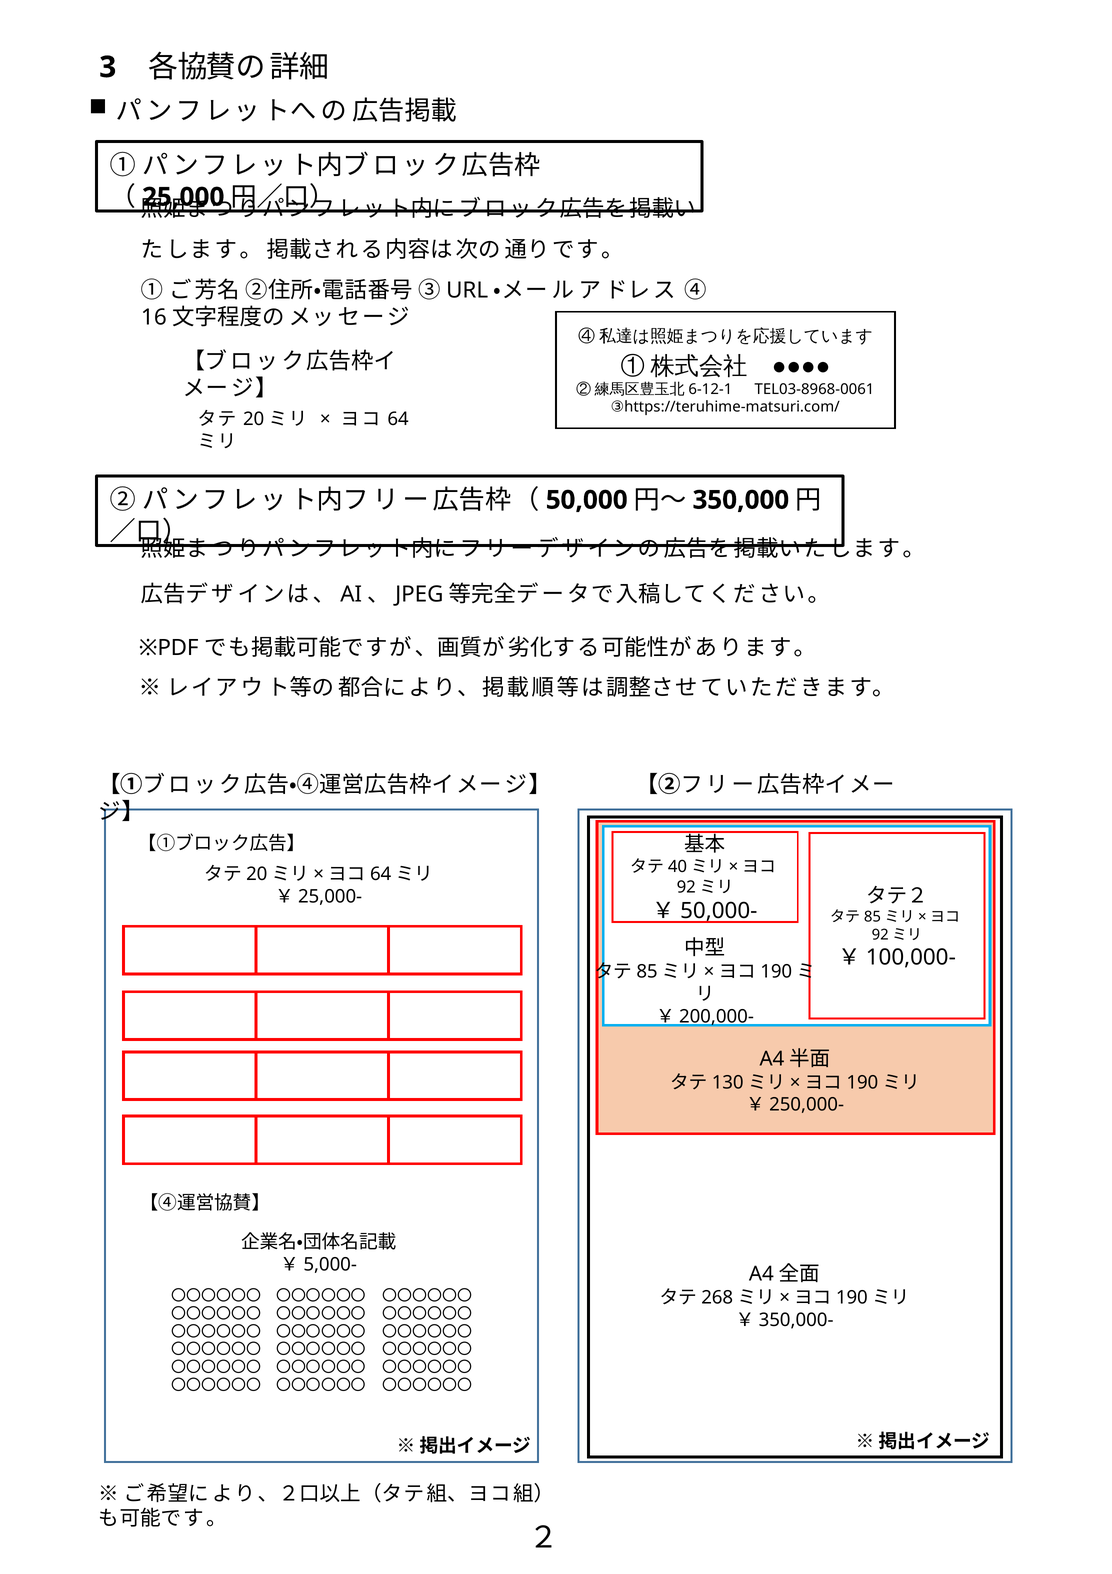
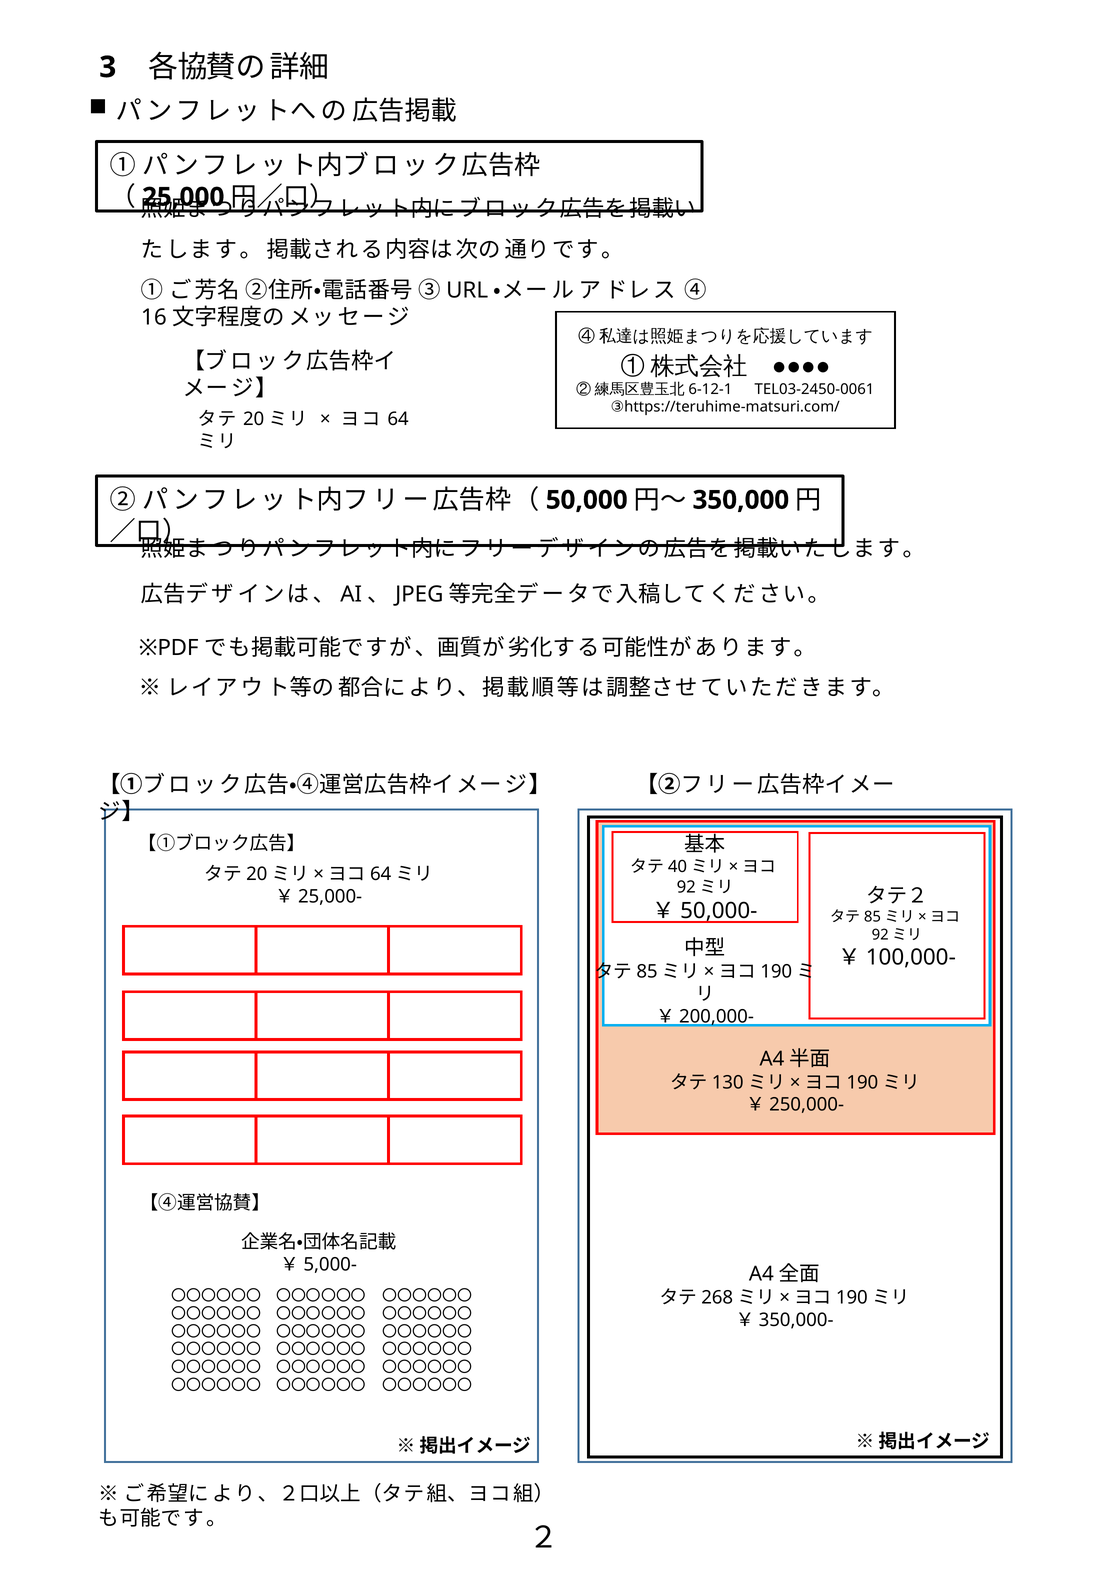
TEL03-8968-0061: TEL03-8968-0061 -> TEL03-2450-0061
